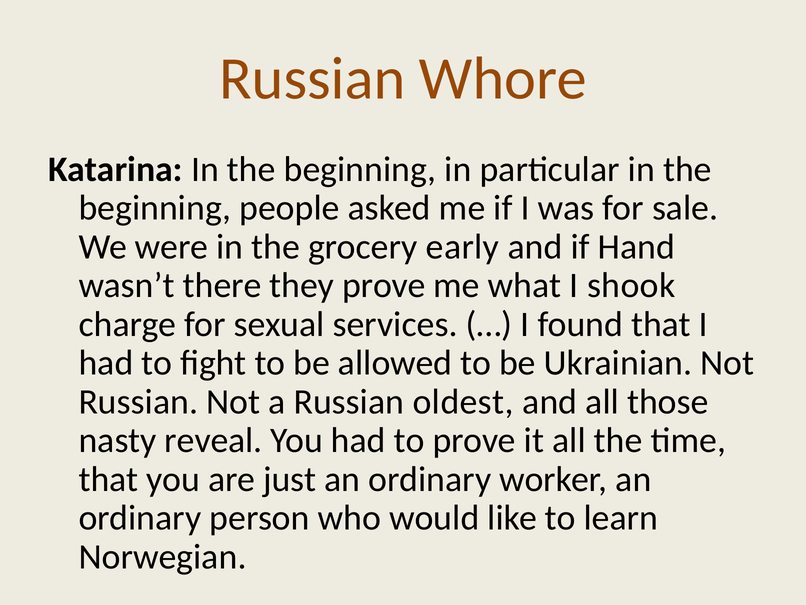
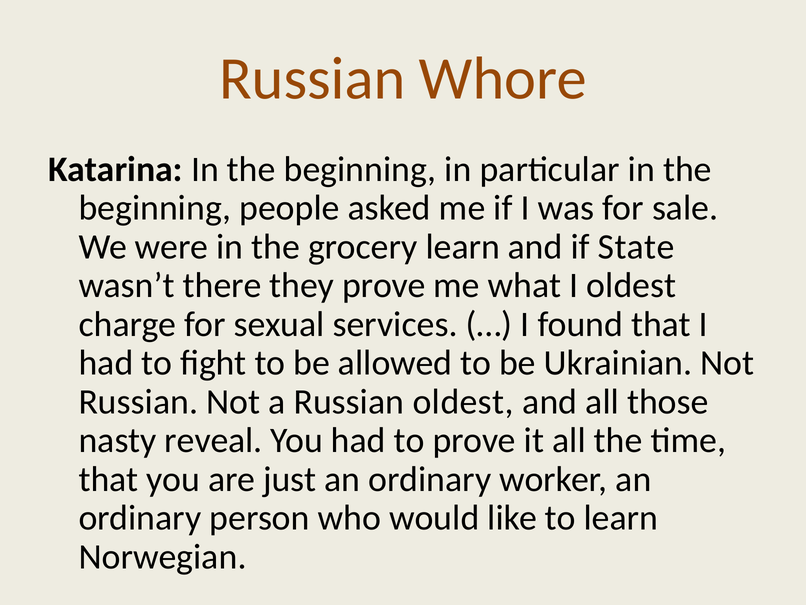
grocery early: early -> learn
Hand: Hand -> State
I shook: shook -> oldest
